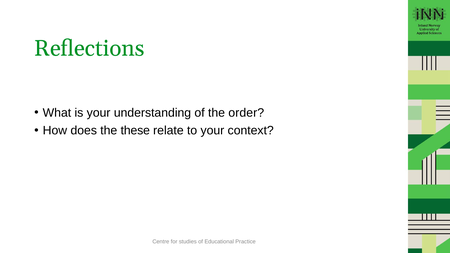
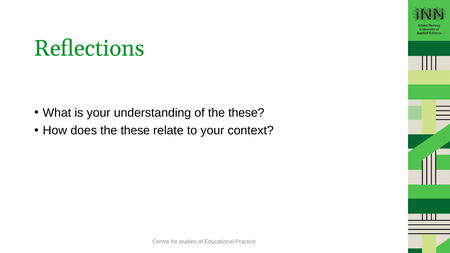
of the order: order -> these
